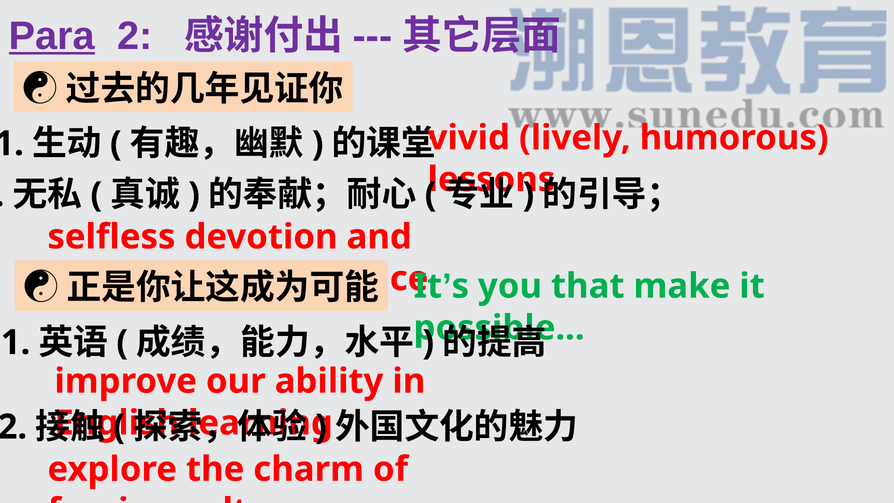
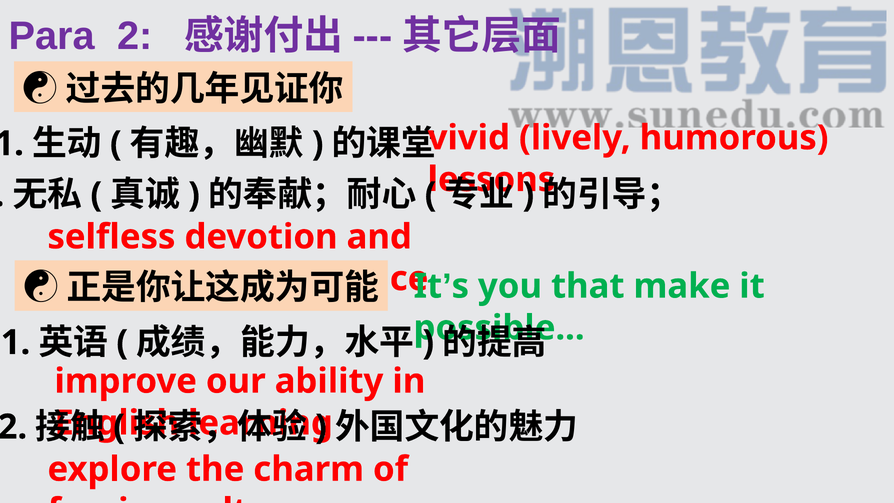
Para underline: present -> none
